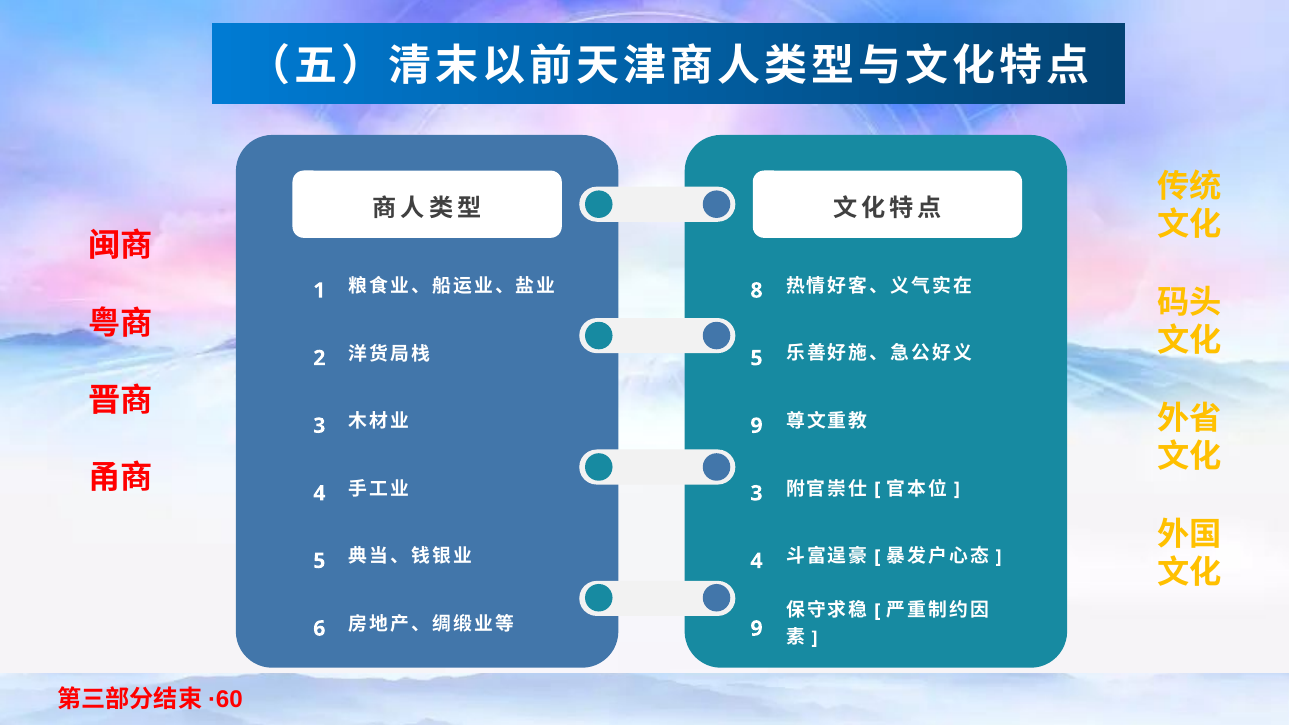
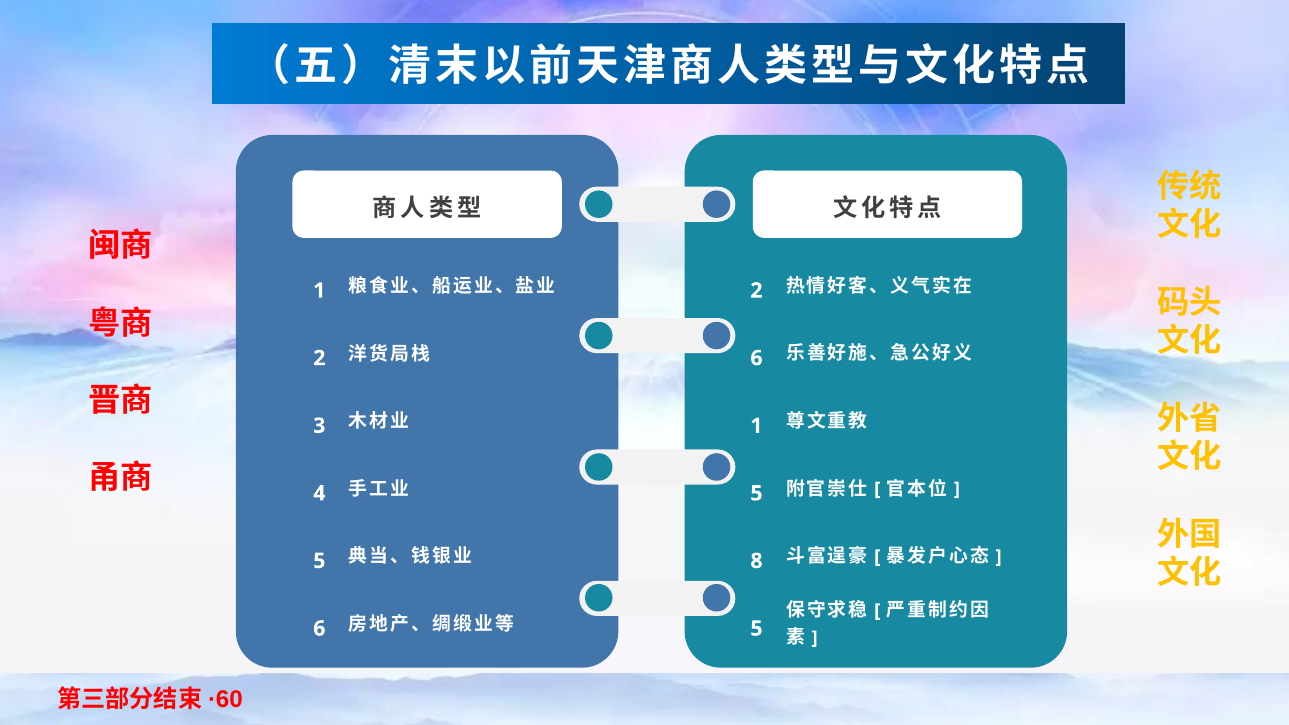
8 at (757, 291): 8 -> 2
5 at (757, 358): 5 -> 6
9 at (757, 426): 9 -> 1
3 at (757, 493): 3 -> 5
4 at (757, 561): 4 -> 8
9 at (757, 629): 9 -> 5
